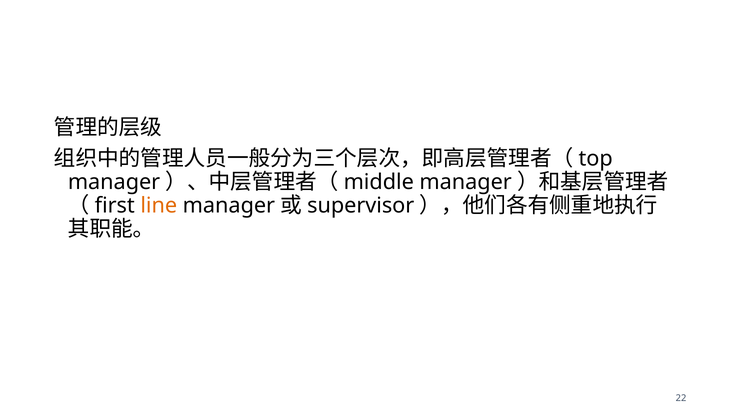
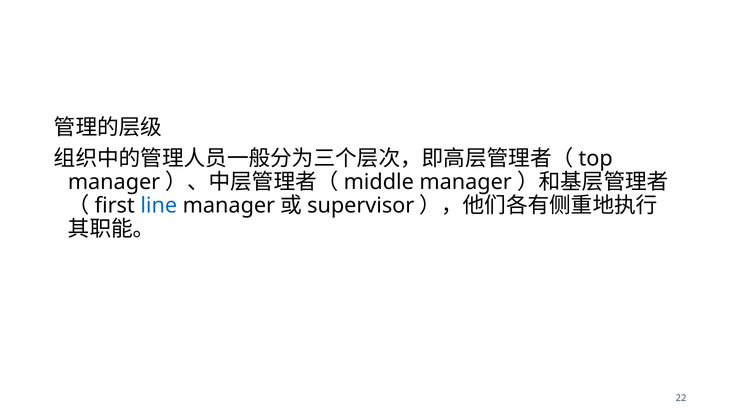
line colour: orange -> blue
